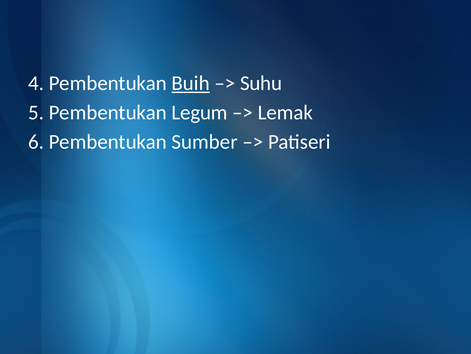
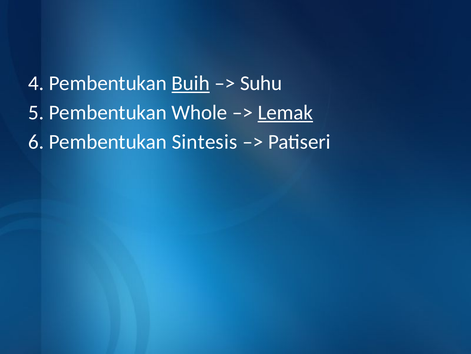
Legum: Legum -> Whole
Lemak underline: none -> present
Sumber: Sumber -> Sintesis
